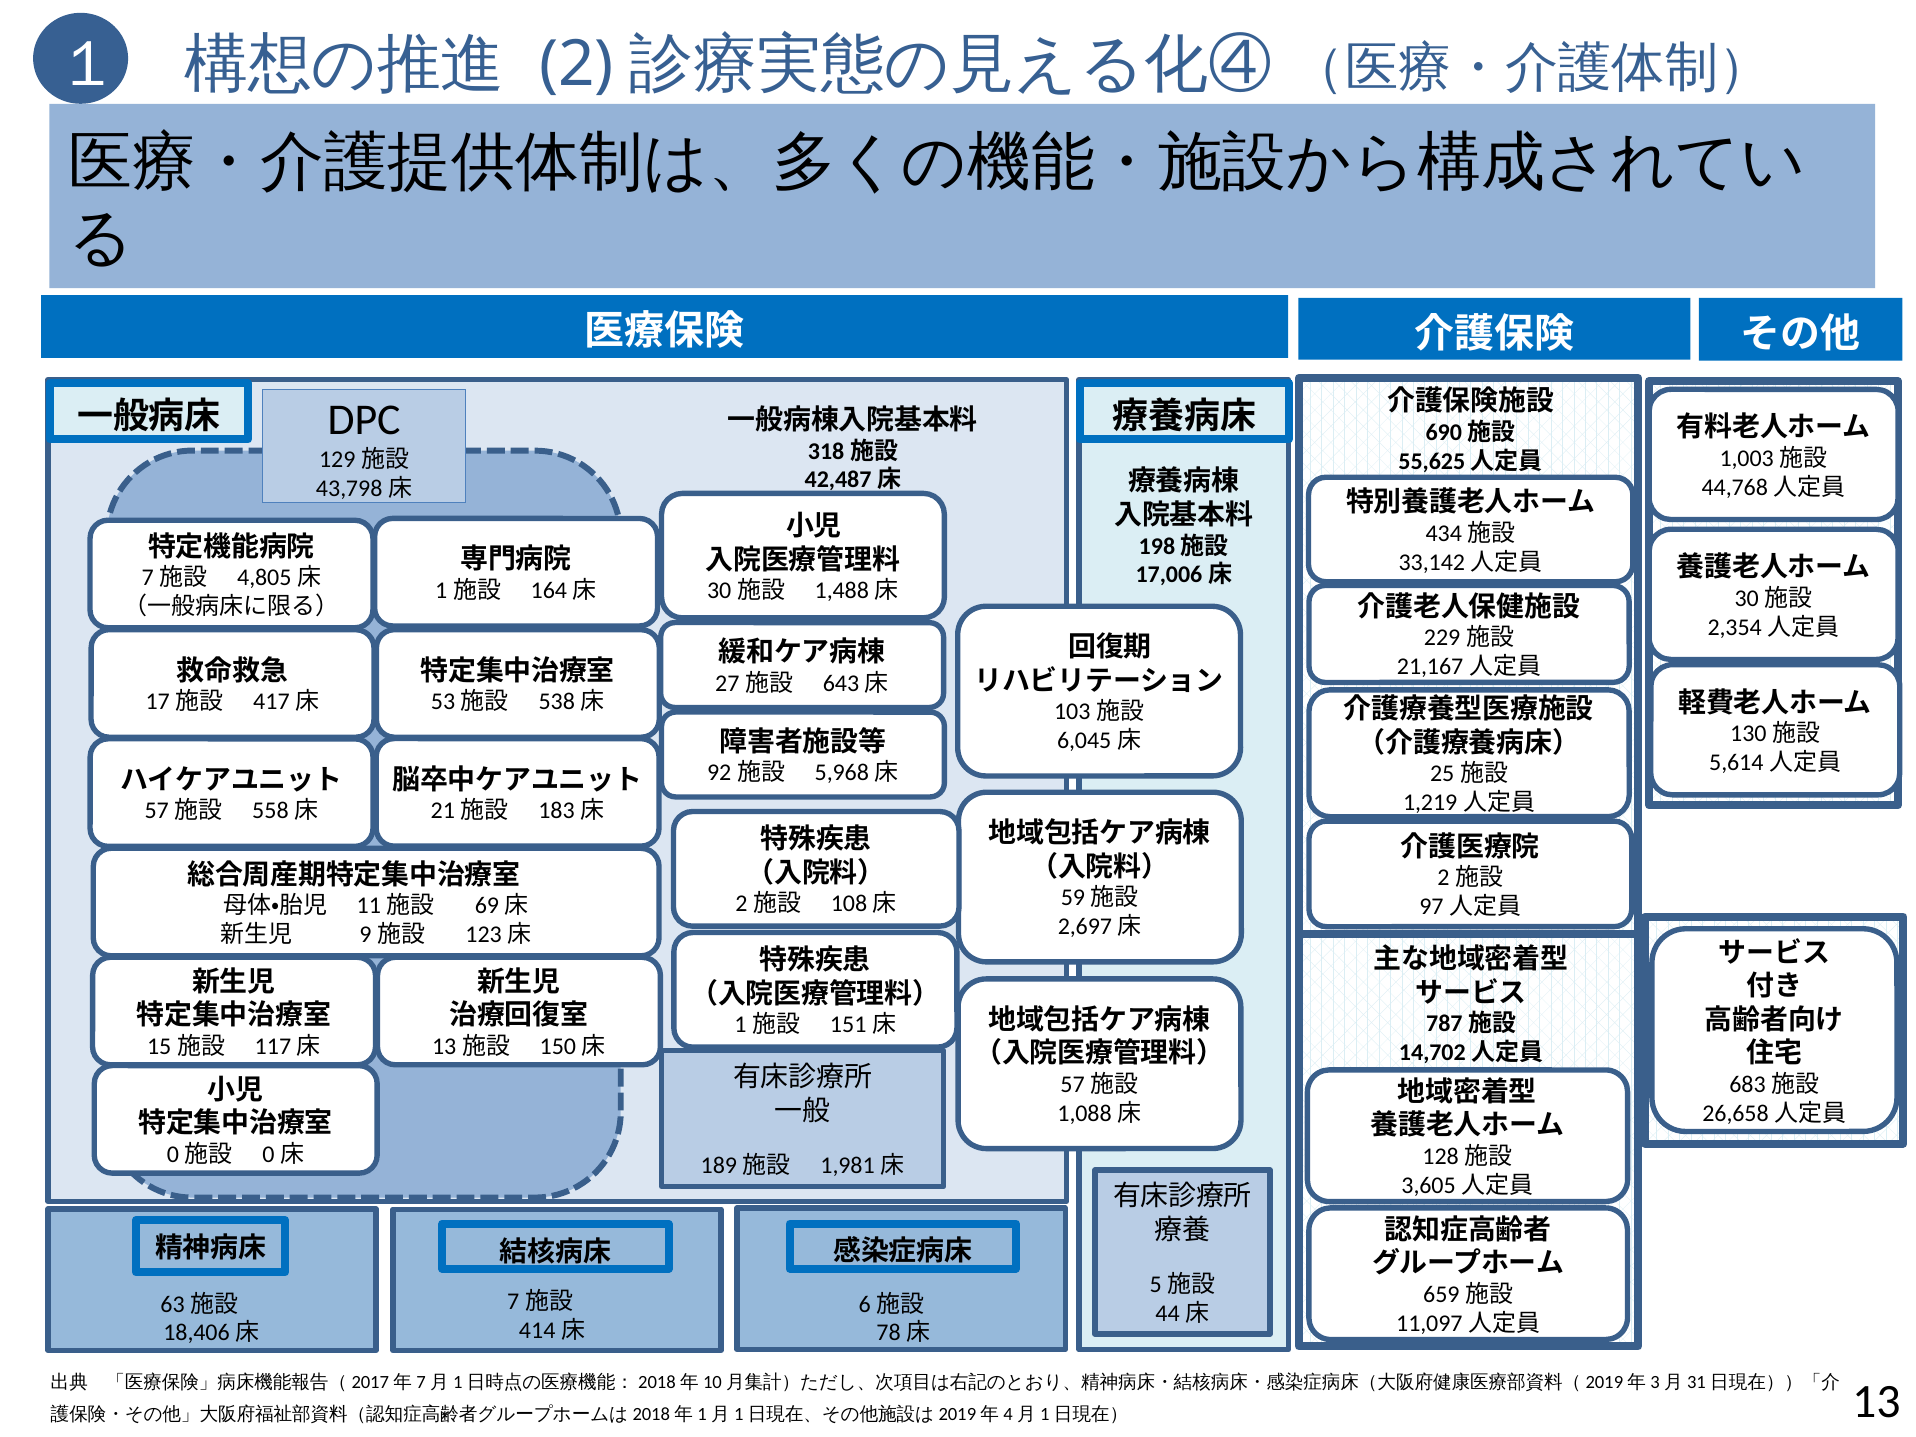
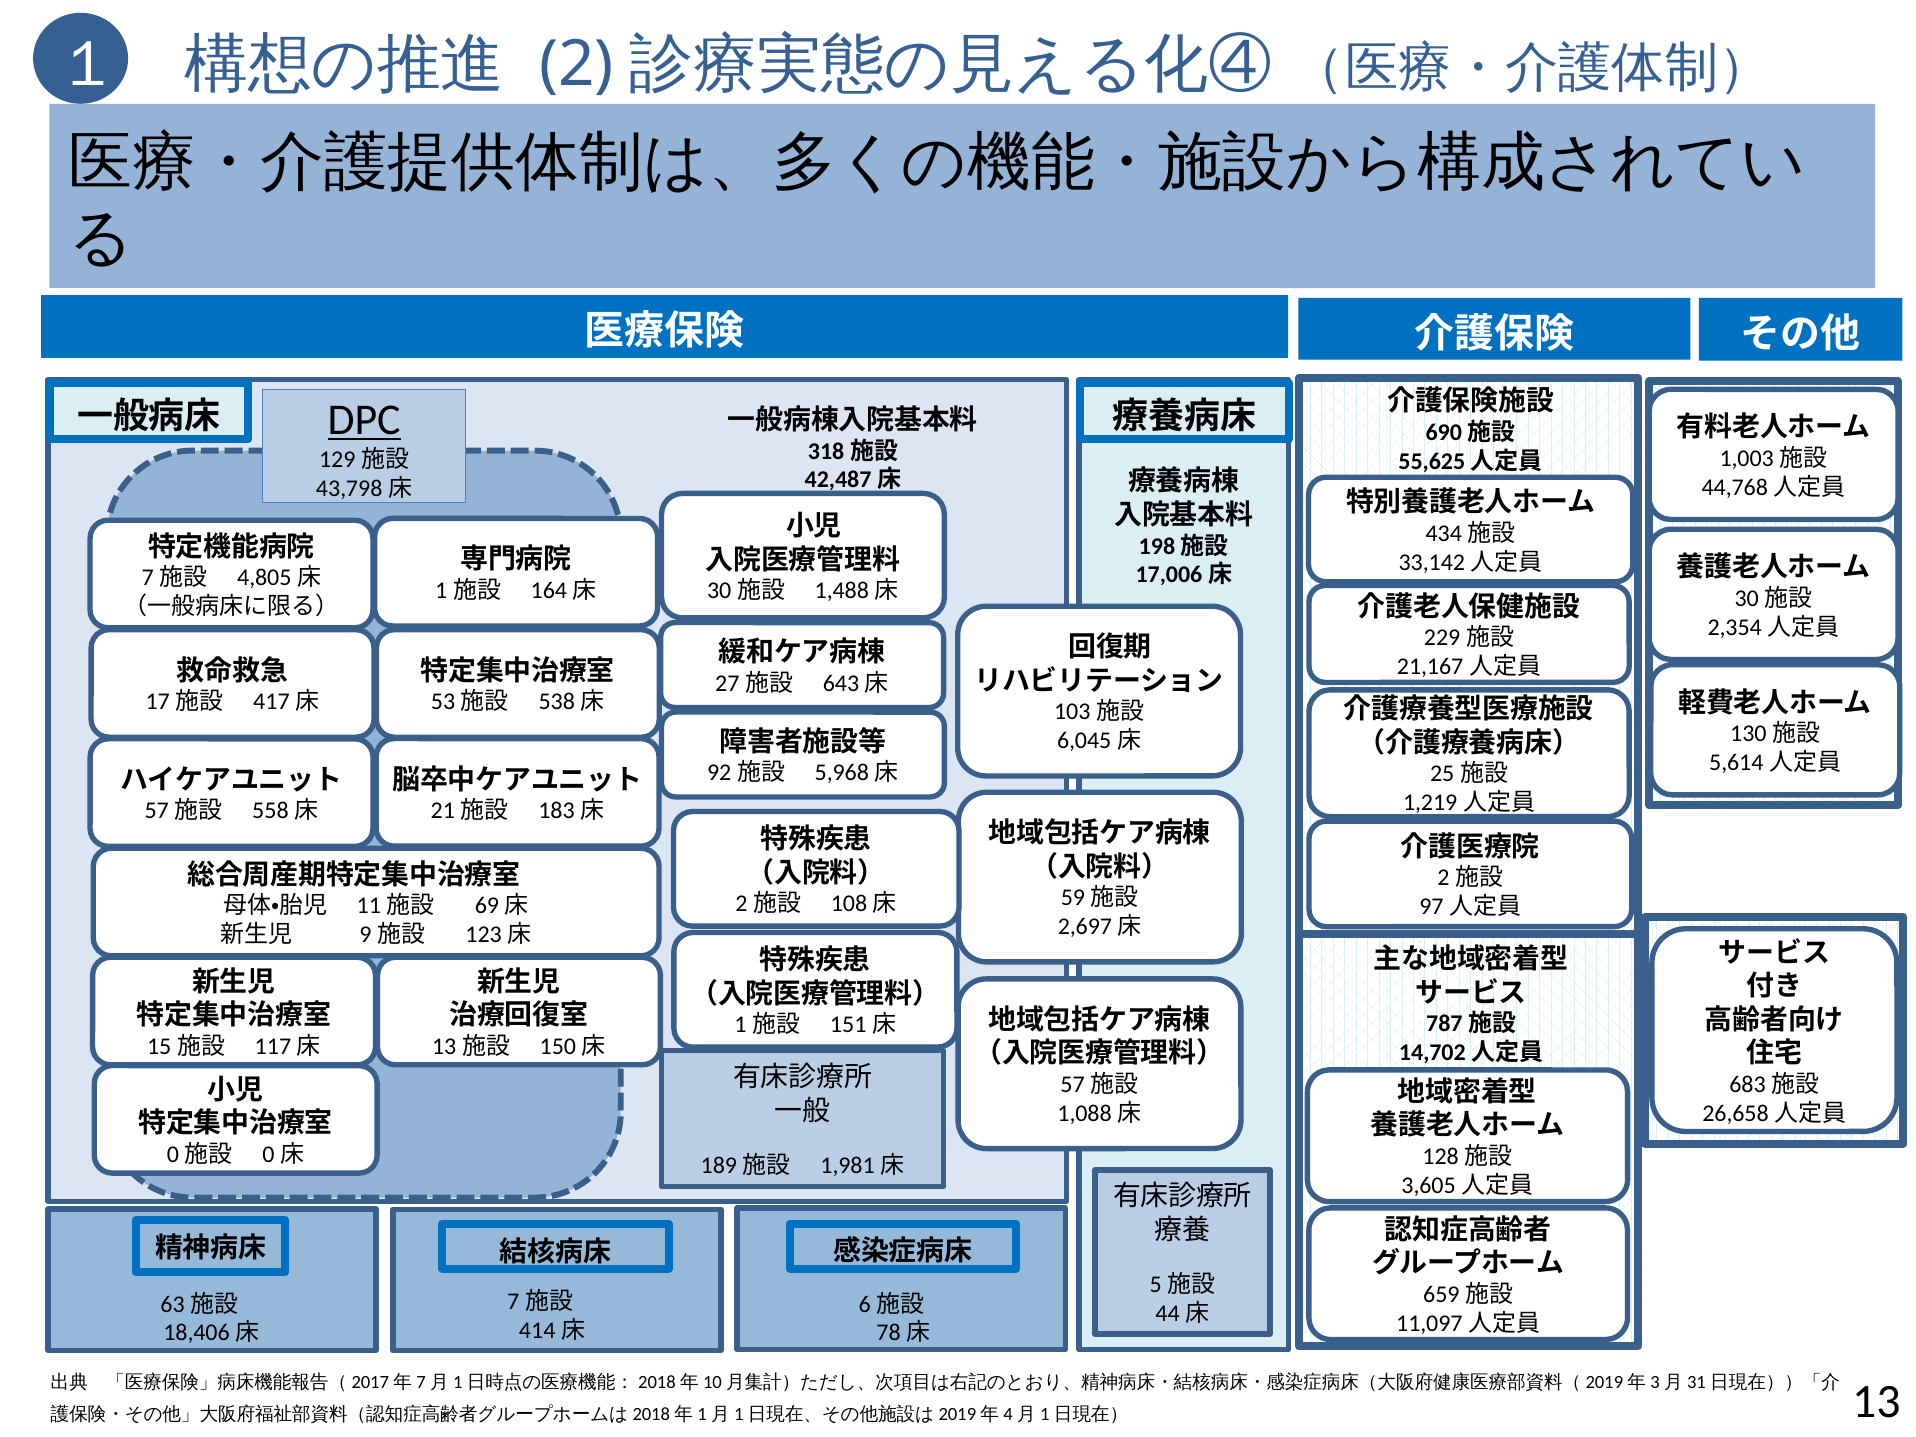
DPC underline: none -> present
